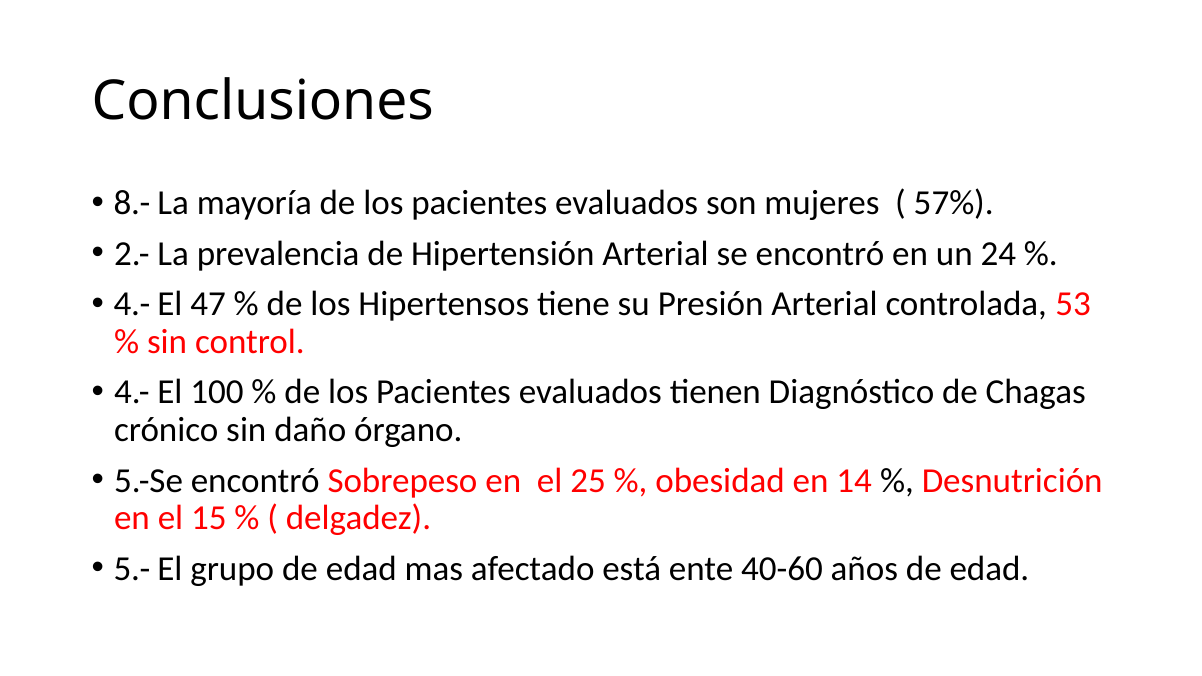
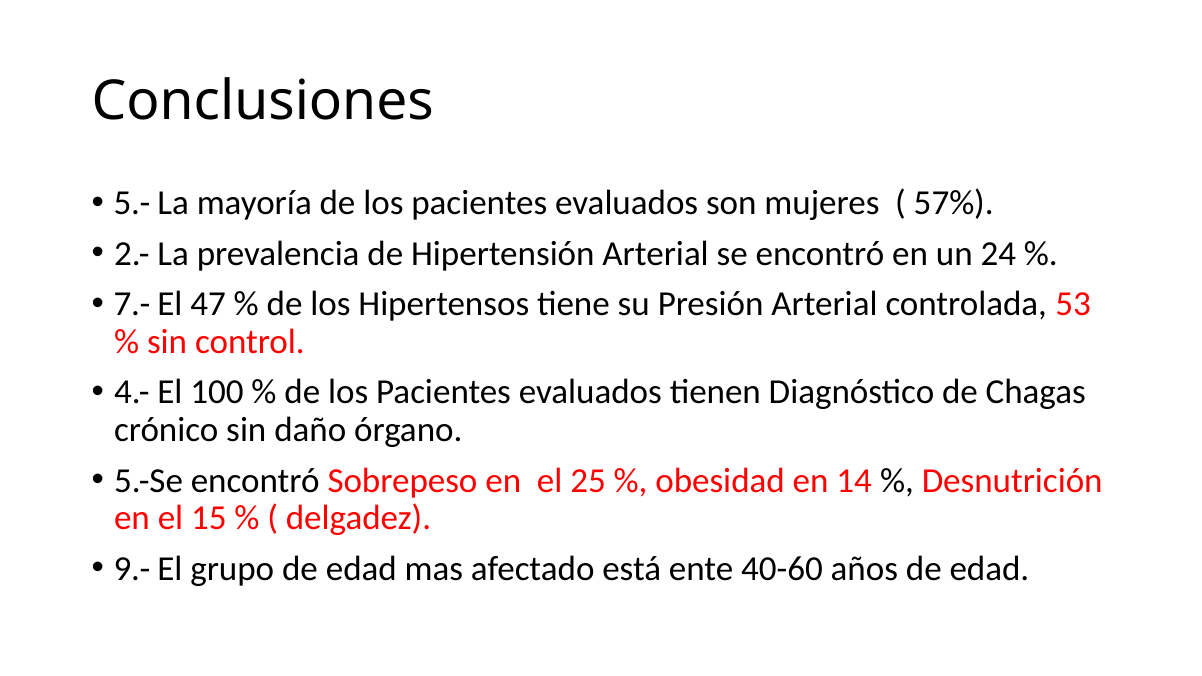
8.-: 8.- -> 5.-
4.- at (132, 304): 4.- -> 7.-
5.-: 5.- -> 9.-
